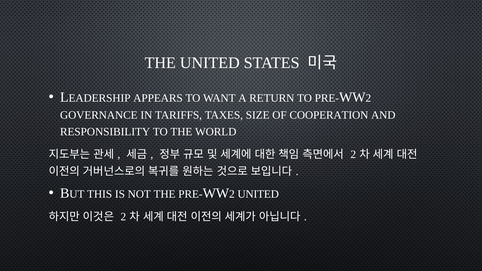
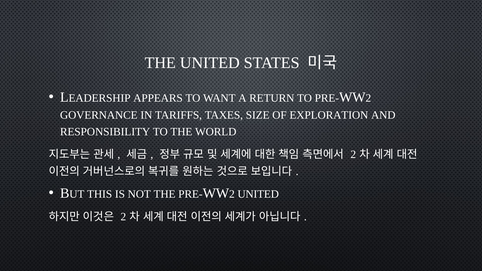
COOPERATION: COOPERATION -> EXPLORATION
